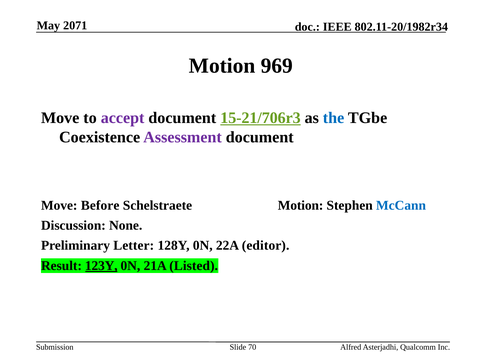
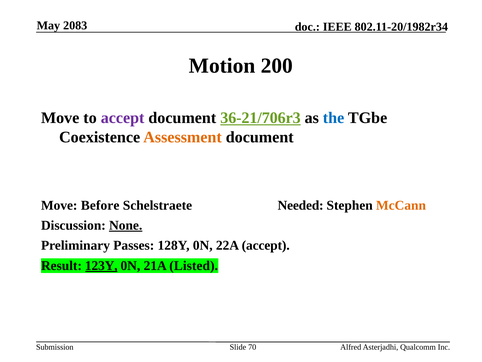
2071: 2071 -> 2083
969: 969 -> 200
15-21/706r3: 15-21/706r3 -> 36-21/706r3
Assessment colour: purple -> orange
Schelstraete Motion: Motion -> Needed
McCann colour: blue -> orange
None underline: none -> present
Letter: Letter -> Passes
22A editor: editor -> accept
